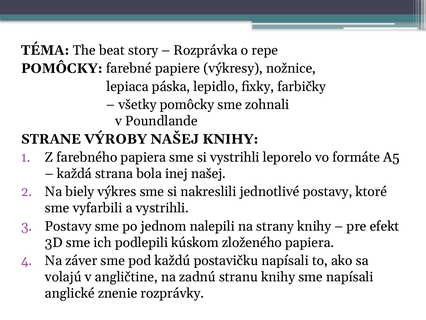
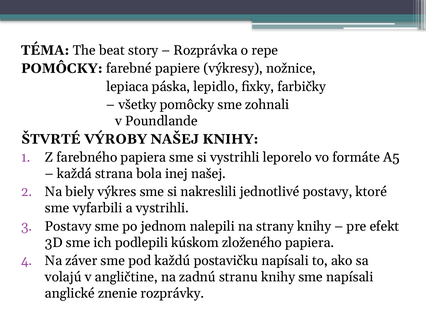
STRANE: STRANE -> ŠTVRTÉ
